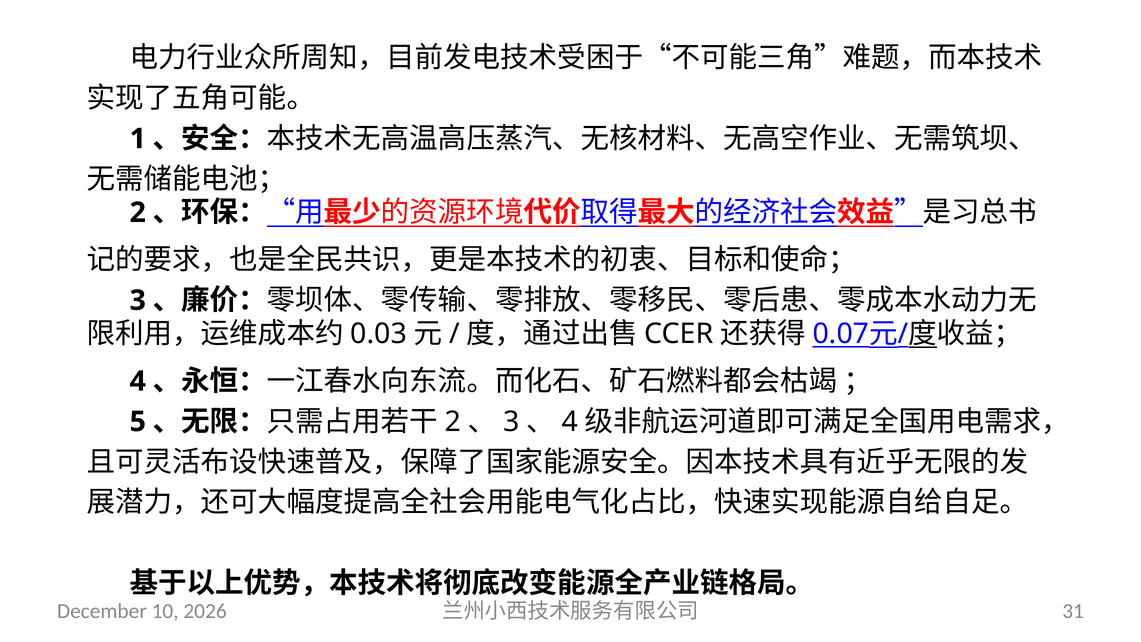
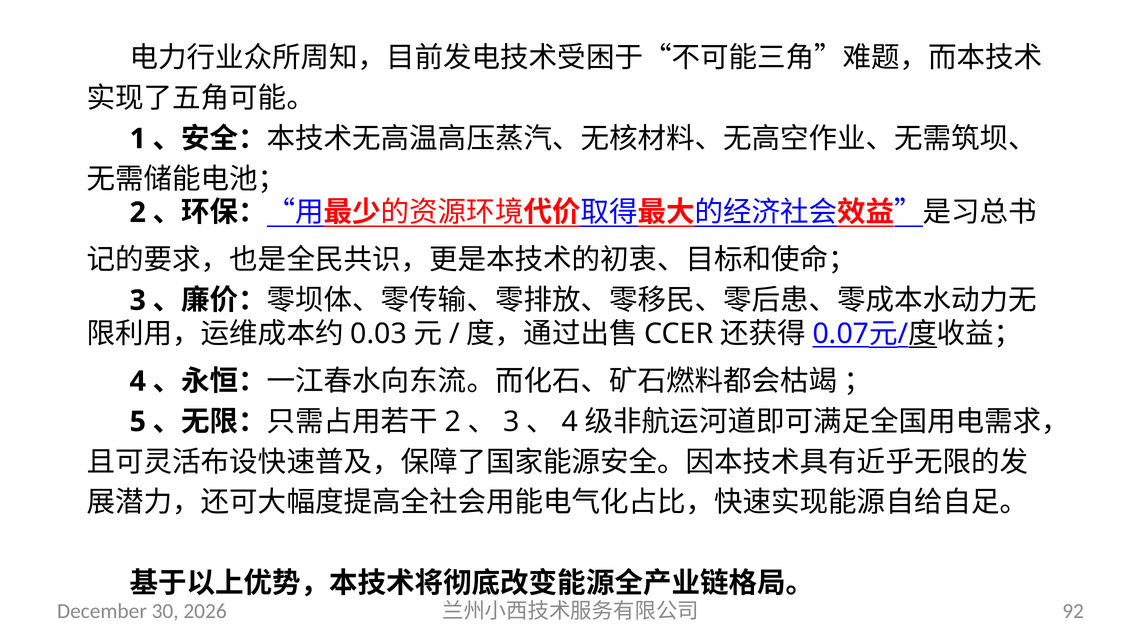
10: 10 -> 30
31: 31 -> 92
